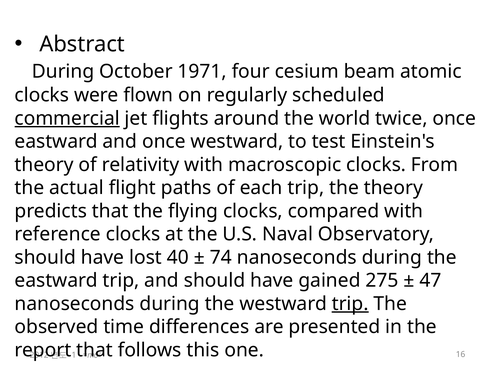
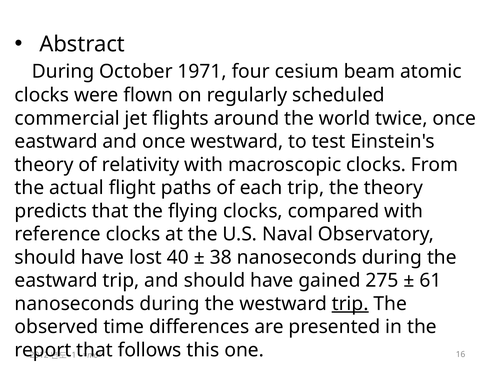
commercial underline: present -> none
74: 74 -> 38
47: 47 -> 61
